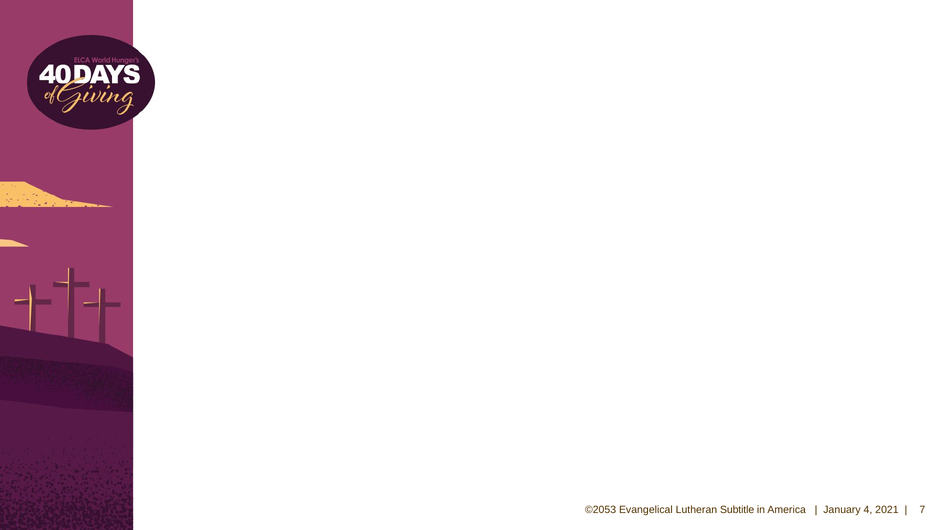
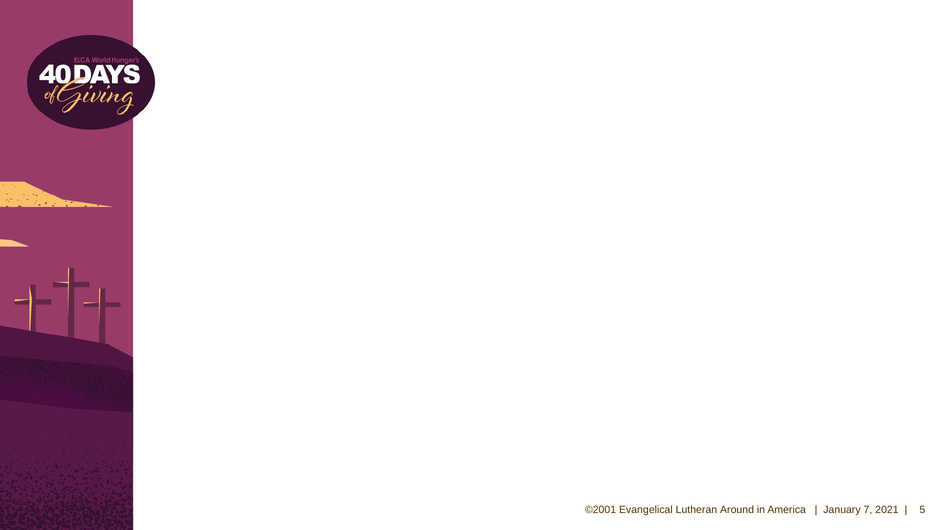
©2053: ©2053 -> ©2001
Subtitle: Subtitle -> Around
4: 4 -> 7
7: 7 -> 5
